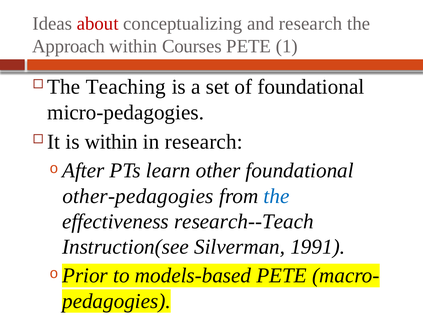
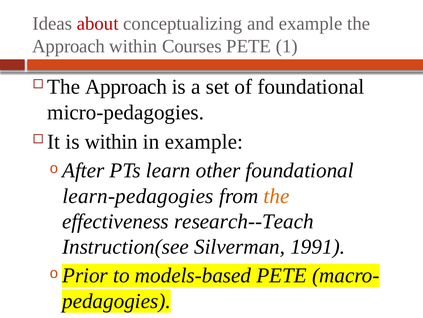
and research: research -> example
Teaching at (126, 87): Teaching -> Approach
in research: research -> example
other-pedagogies: other-pedagogies -> learn-pedagogies
the at (277, 196) colour: blue -> orange
